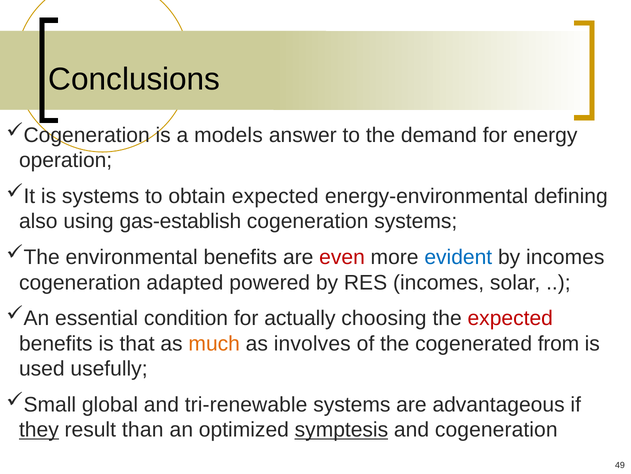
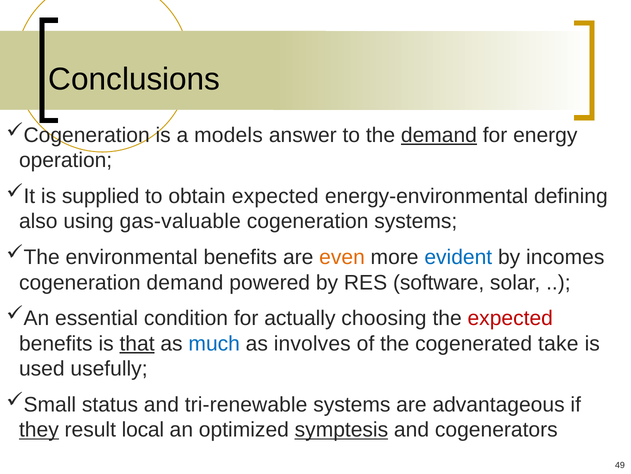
demand at (439, 135) underline: none -> present
is systems: systems -> supplied
gas-establish: gas-establish -> gas-valuable
even colour: red -> orange
cogeneration adapted: adapted -> demand
RES incomes: incomes -> software
that underline: none -> present
much colour: orange -> blue
from: from -> take
global: global -> status
than: than -> local
and cogeneration: cogeneration -> cogenerators
